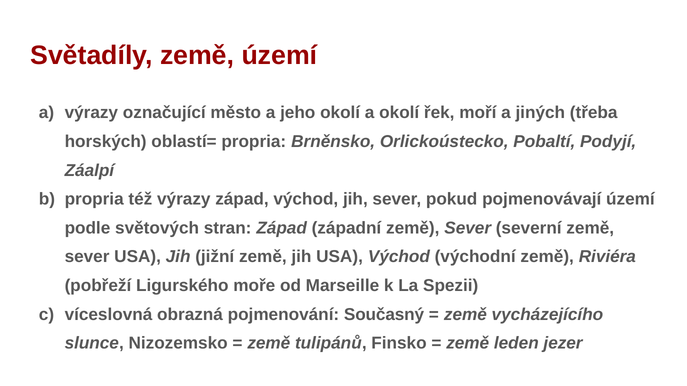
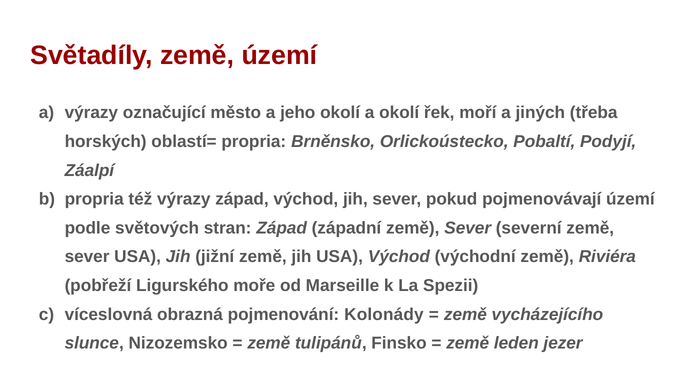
Současný: Současný -> Kolonády
